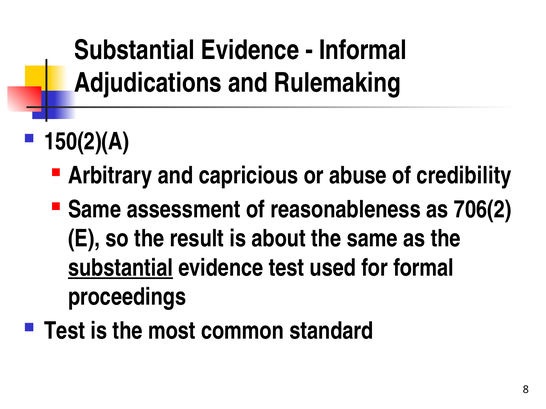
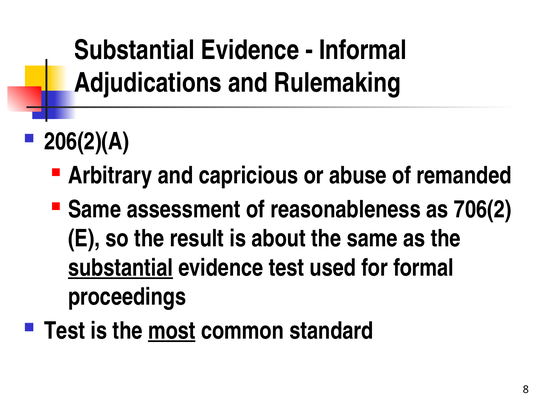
150(2)(A: 150(2)(A -> 206(2)(A
credibility: credibility -> remanded
most underline: none -> present
